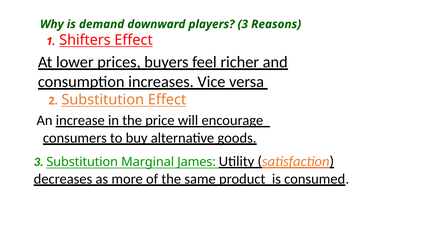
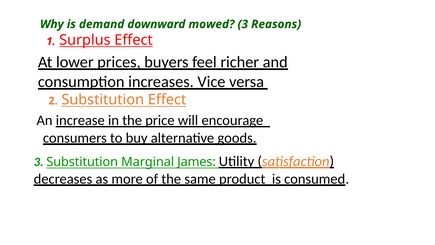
players: players -> mowed
Shifters: Shifters -> Surplus
